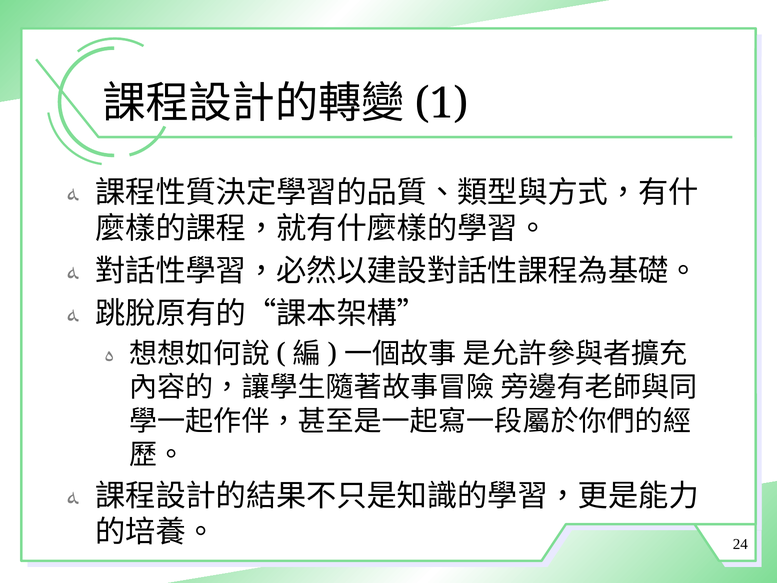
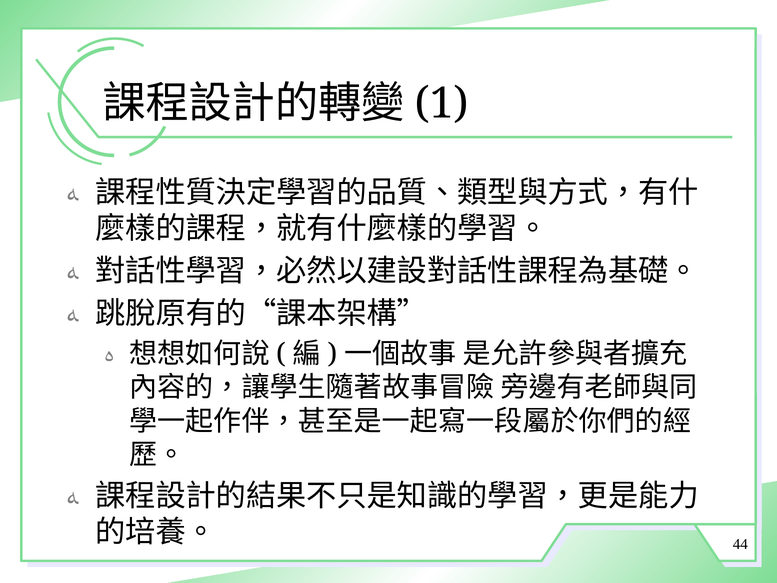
24: 24 -> 44
